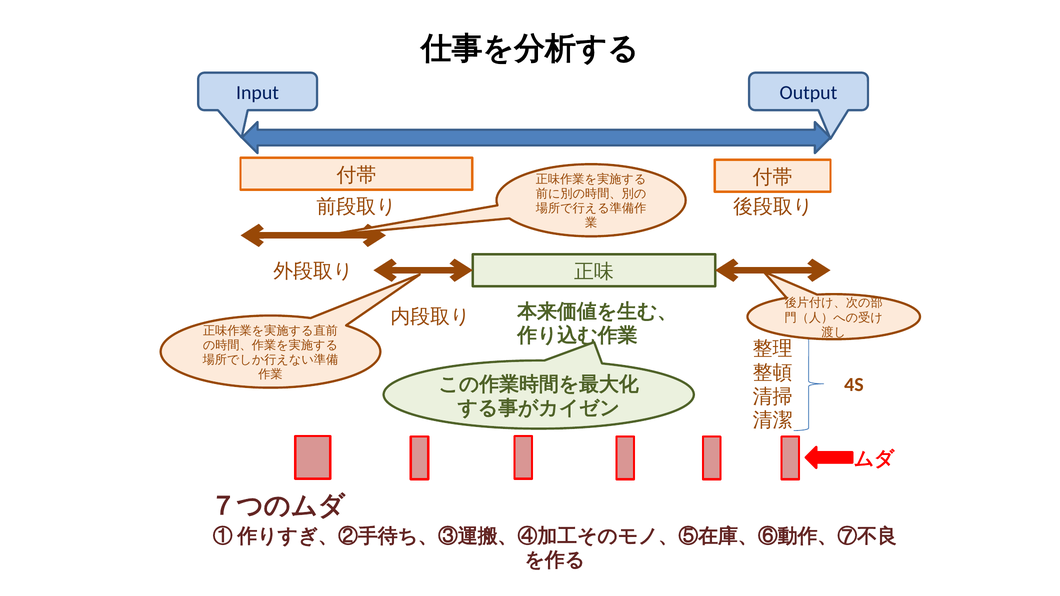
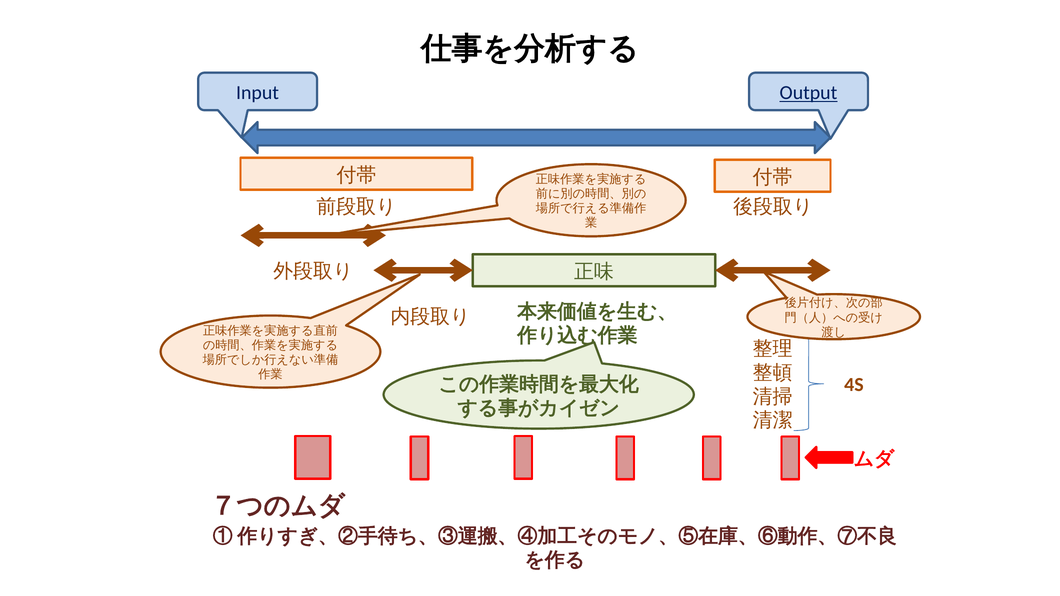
Output underline: none -> present
